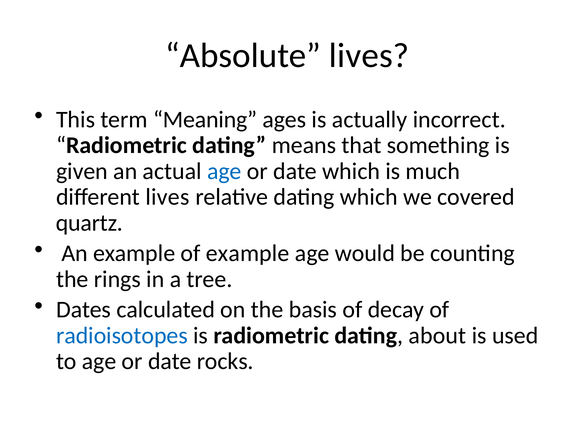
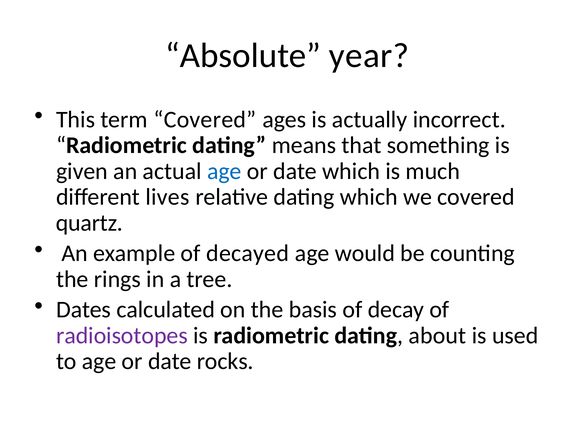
Absolute lives: lives -> year
term Meaning: Meaning -> Covered
of example: example -> decayed
radioisotopes colour: blue -> purple
